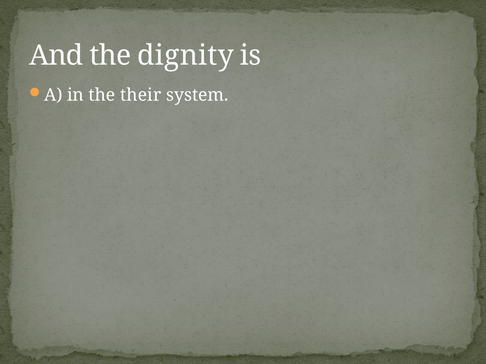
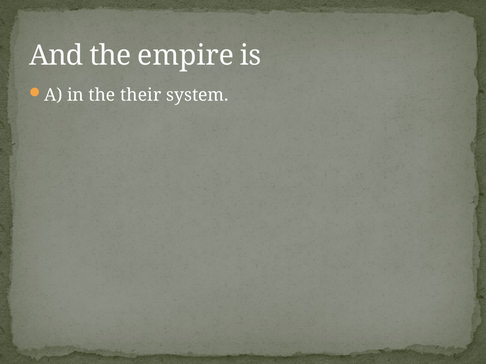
dignity: dignity -> empire
